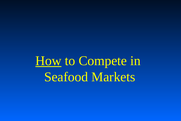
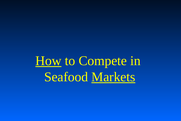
Markets underline: none -> present
